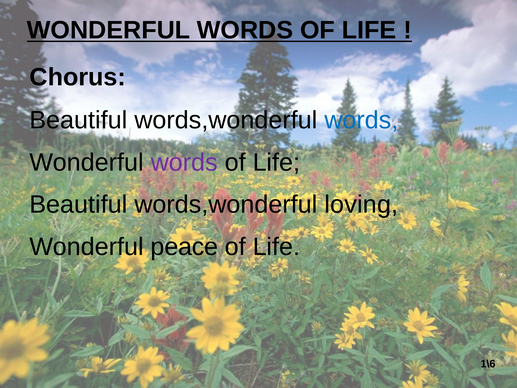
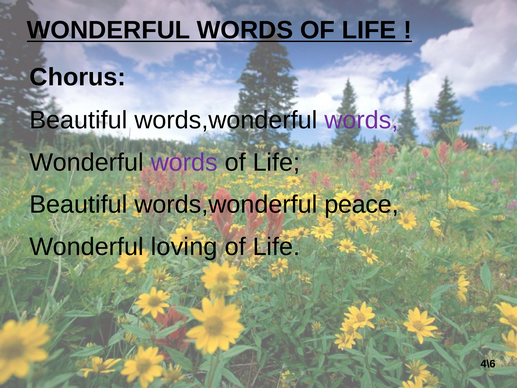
words at (361, 120) colour: blue -> purple
loving: loving -> peace
peace: peace -> loving
1\6: 1\6 -> 4\6
